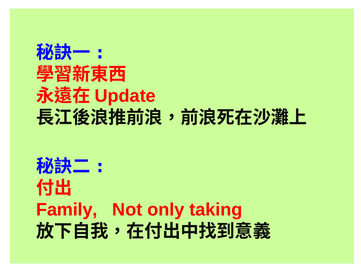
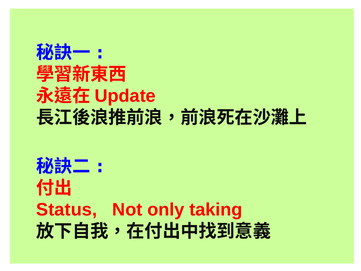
Family: Family -> Status
